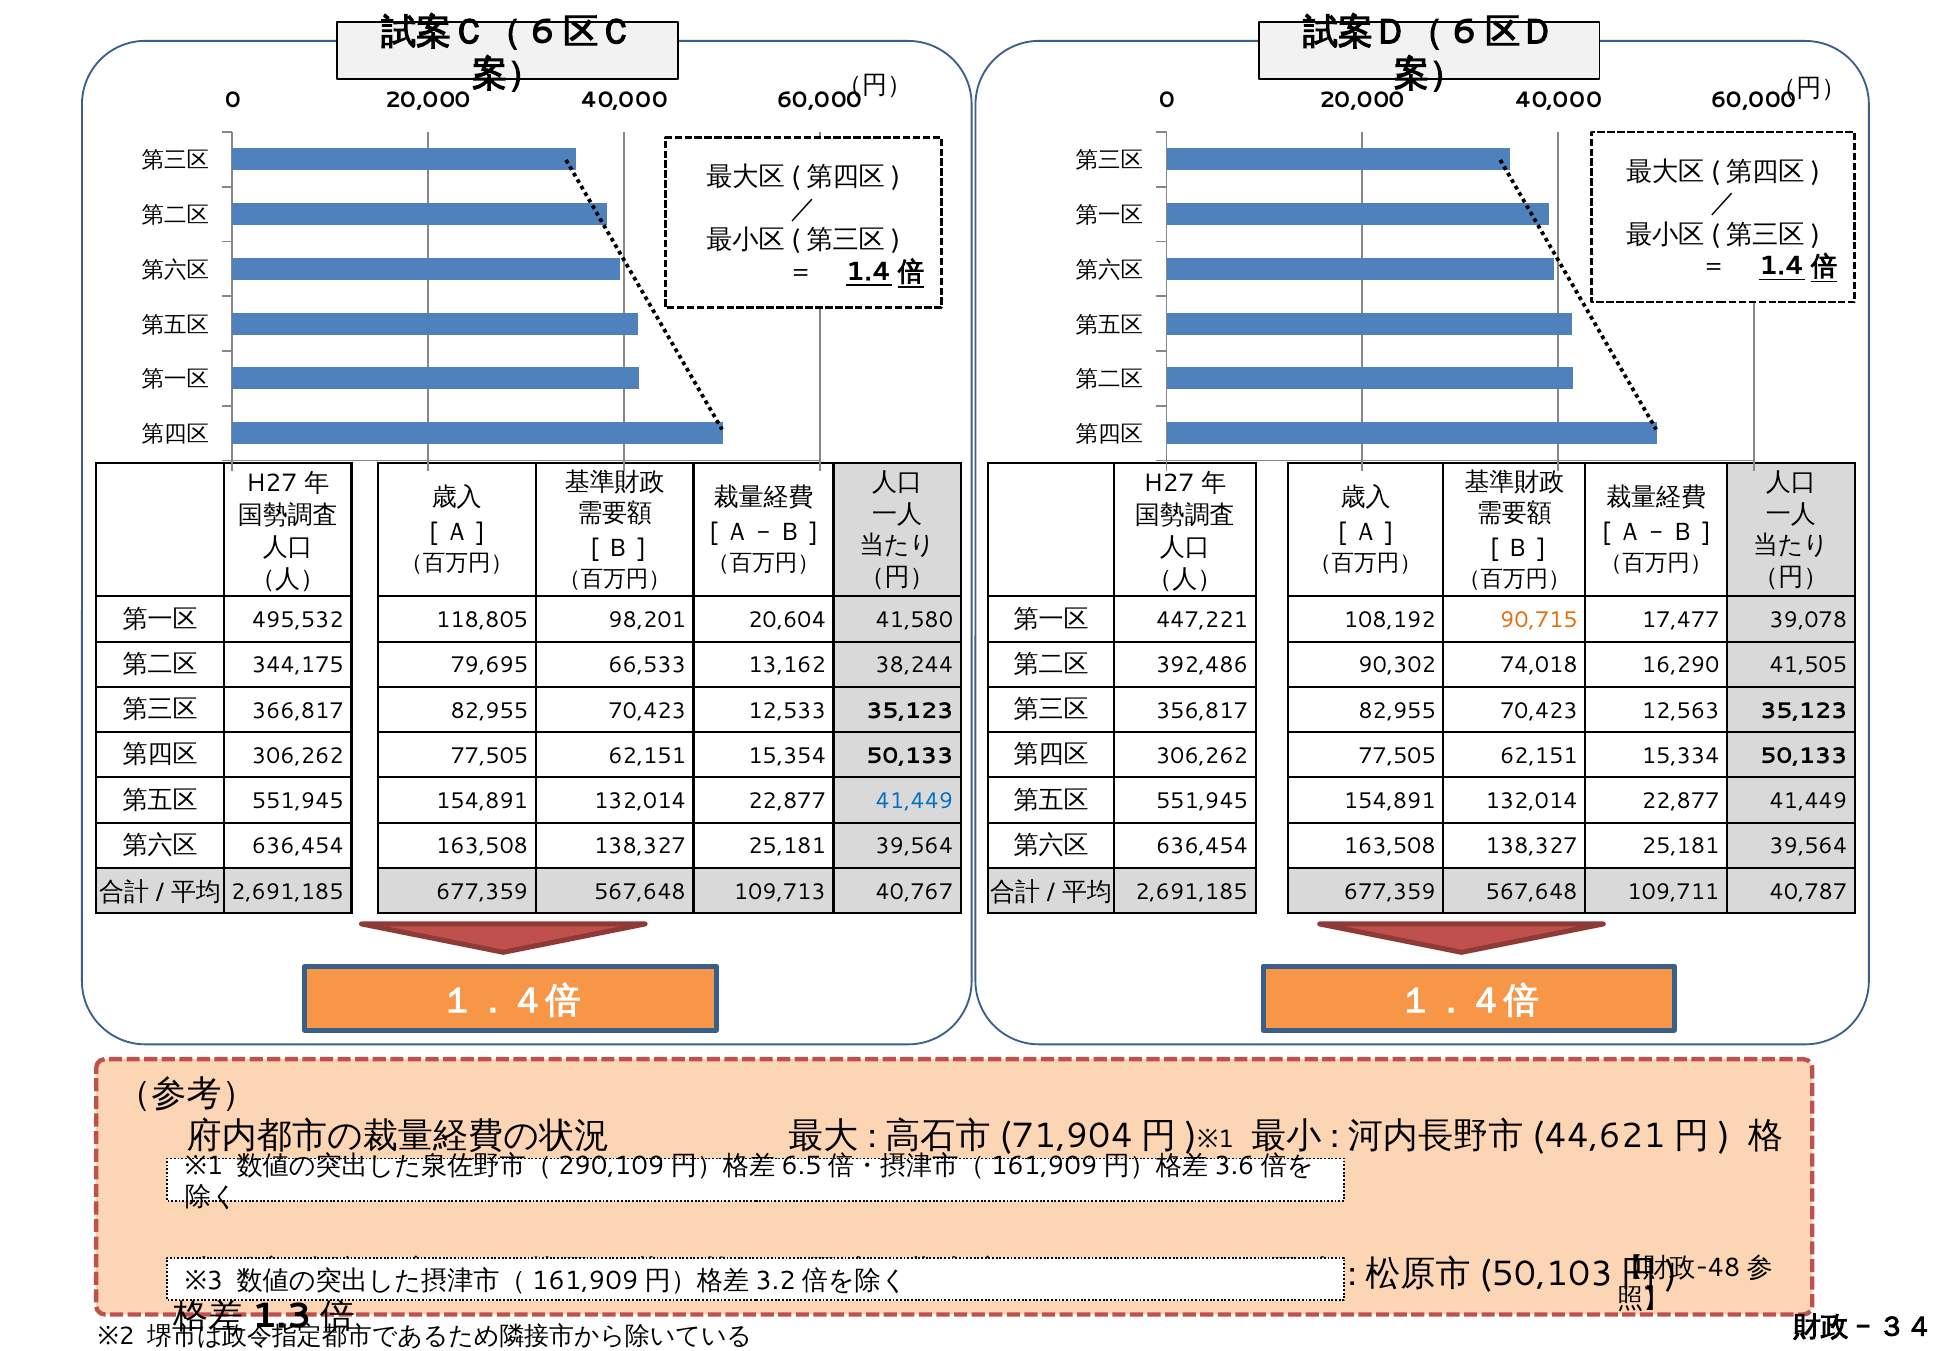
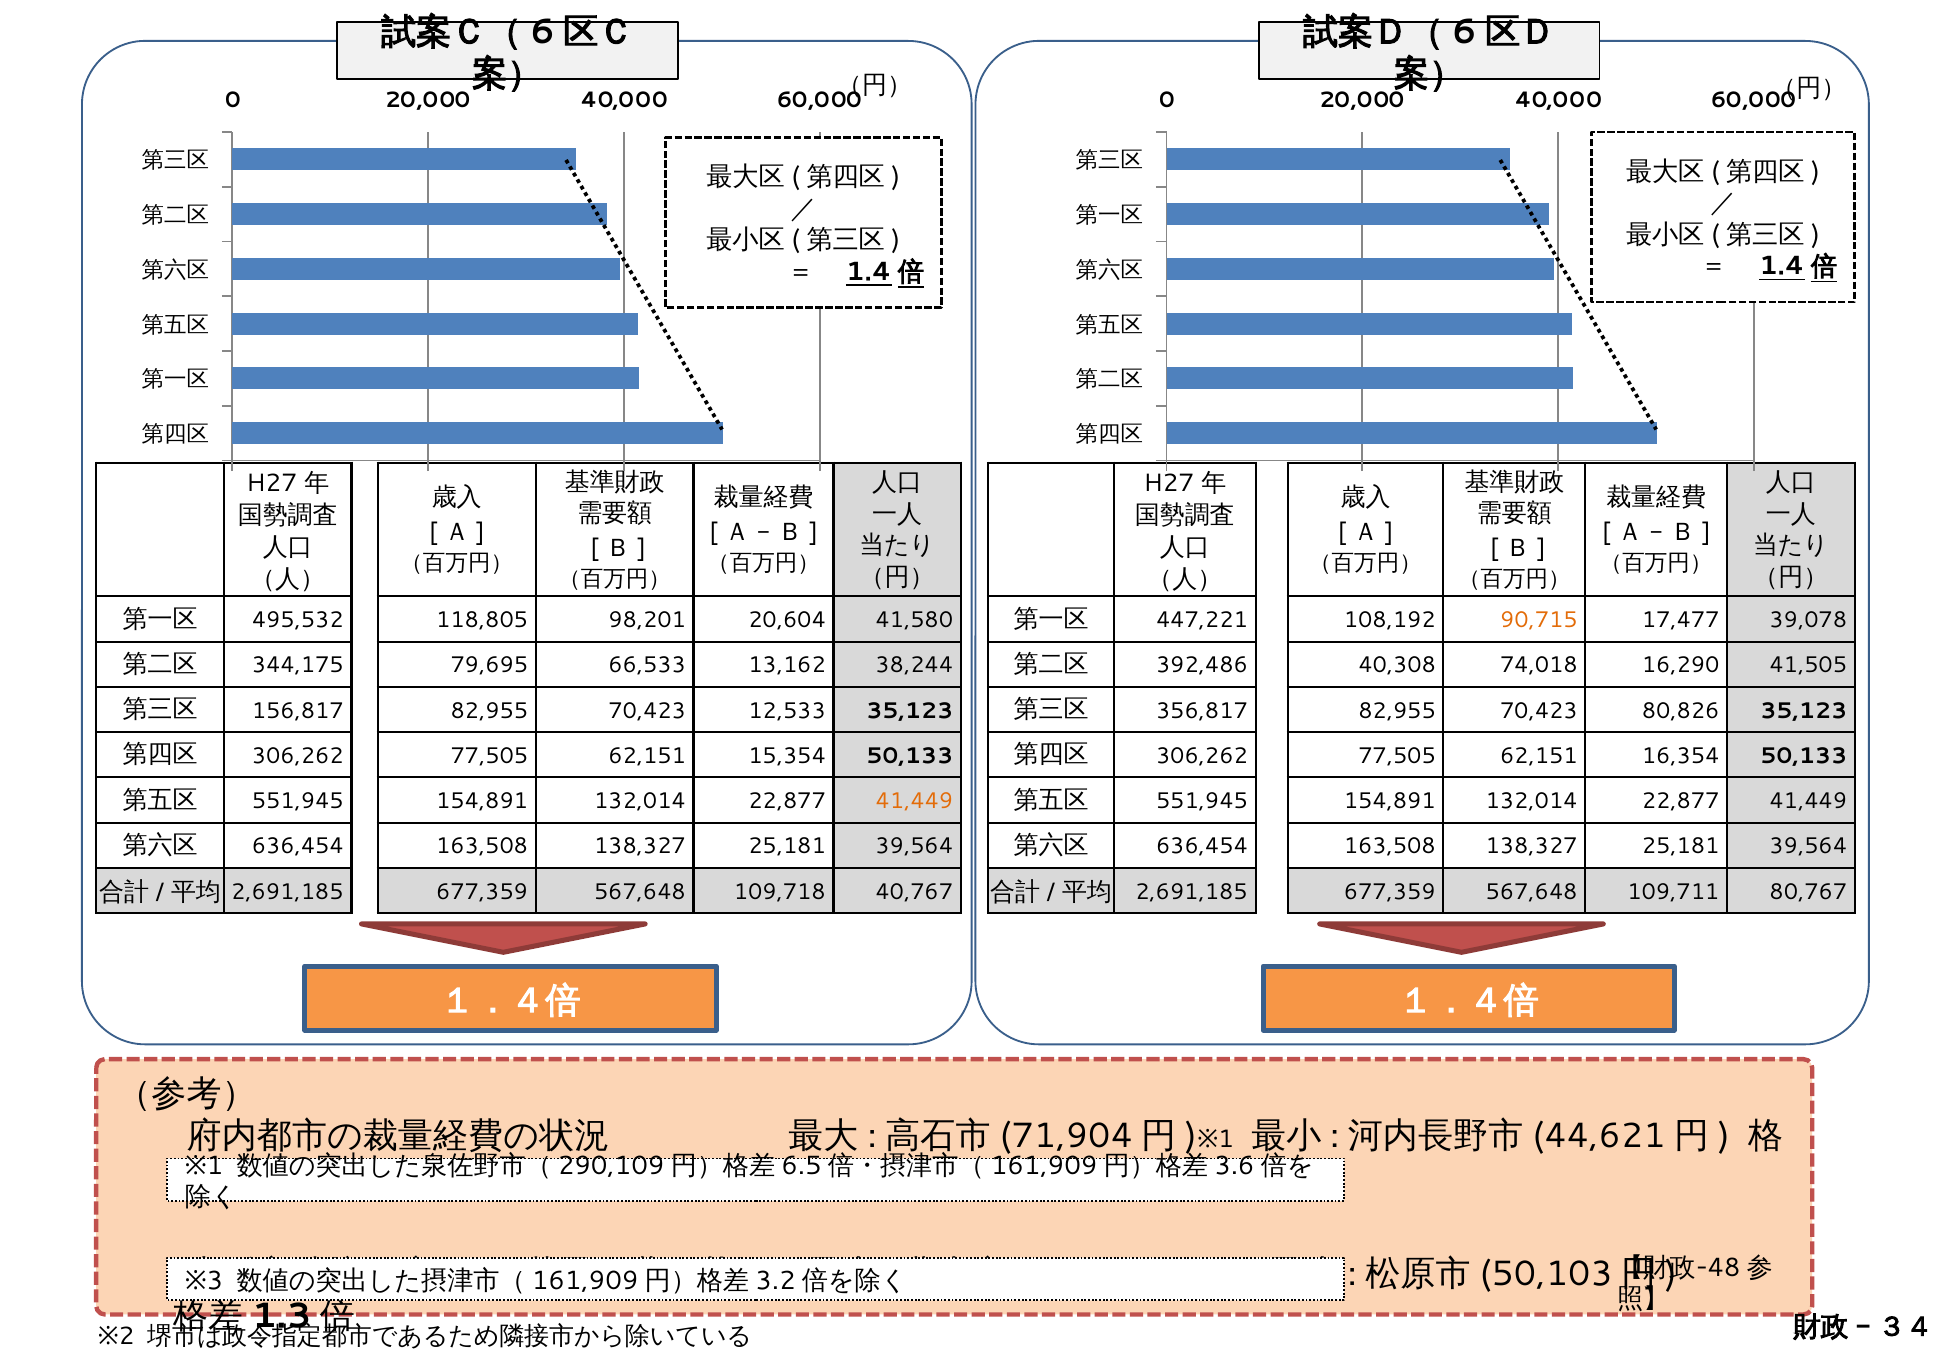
90,302: 90,302 -> 40,308
366,817: 366,817 -> 156,817
12,563: 12,563 -> 80,826
15,334: 15,334 -> 16,354
41,449 at (914, 801) colour: blue -> orange
109,713: 109,713 -> 109,718
40,787: 40,787 -> 80,767
